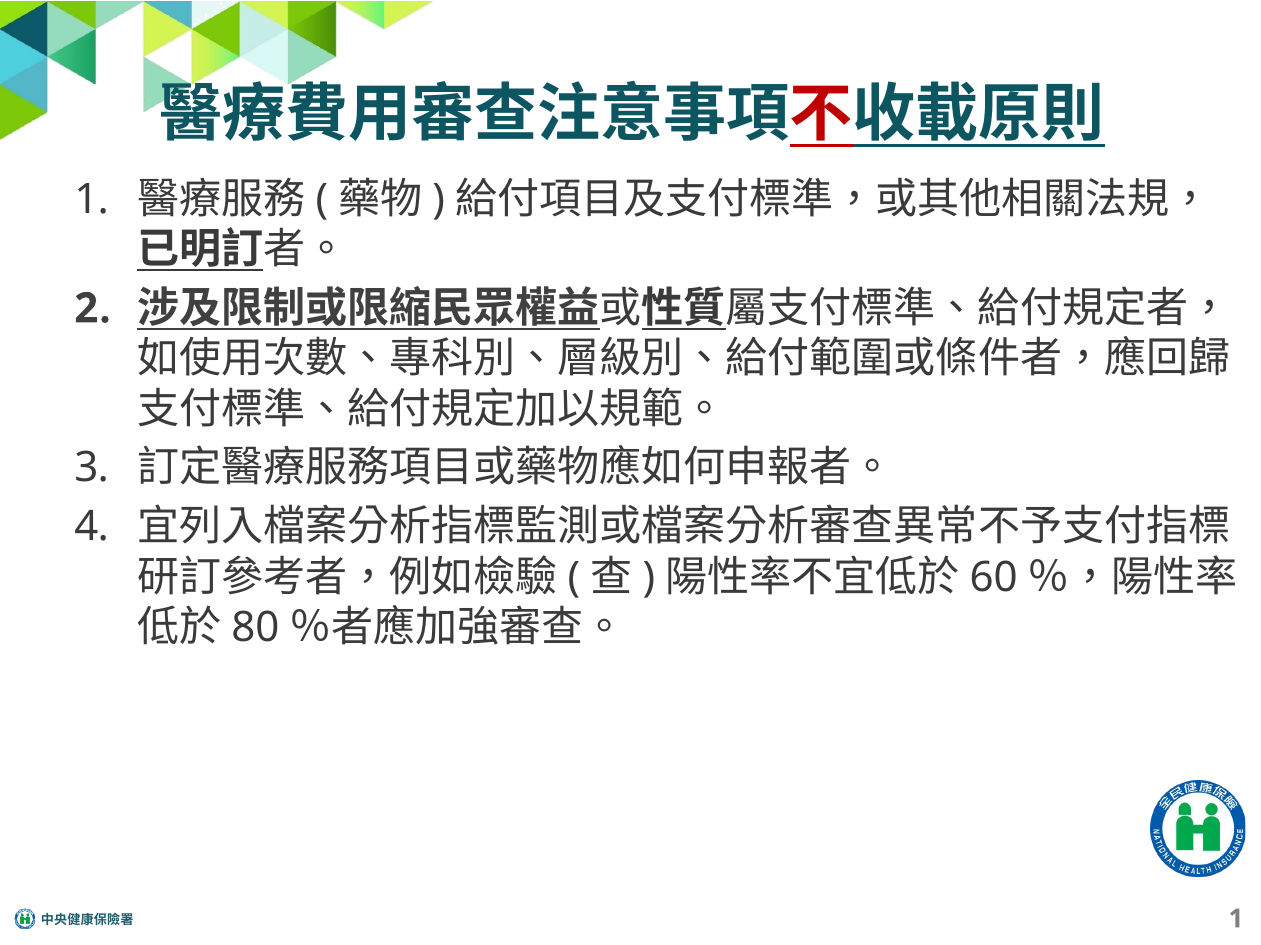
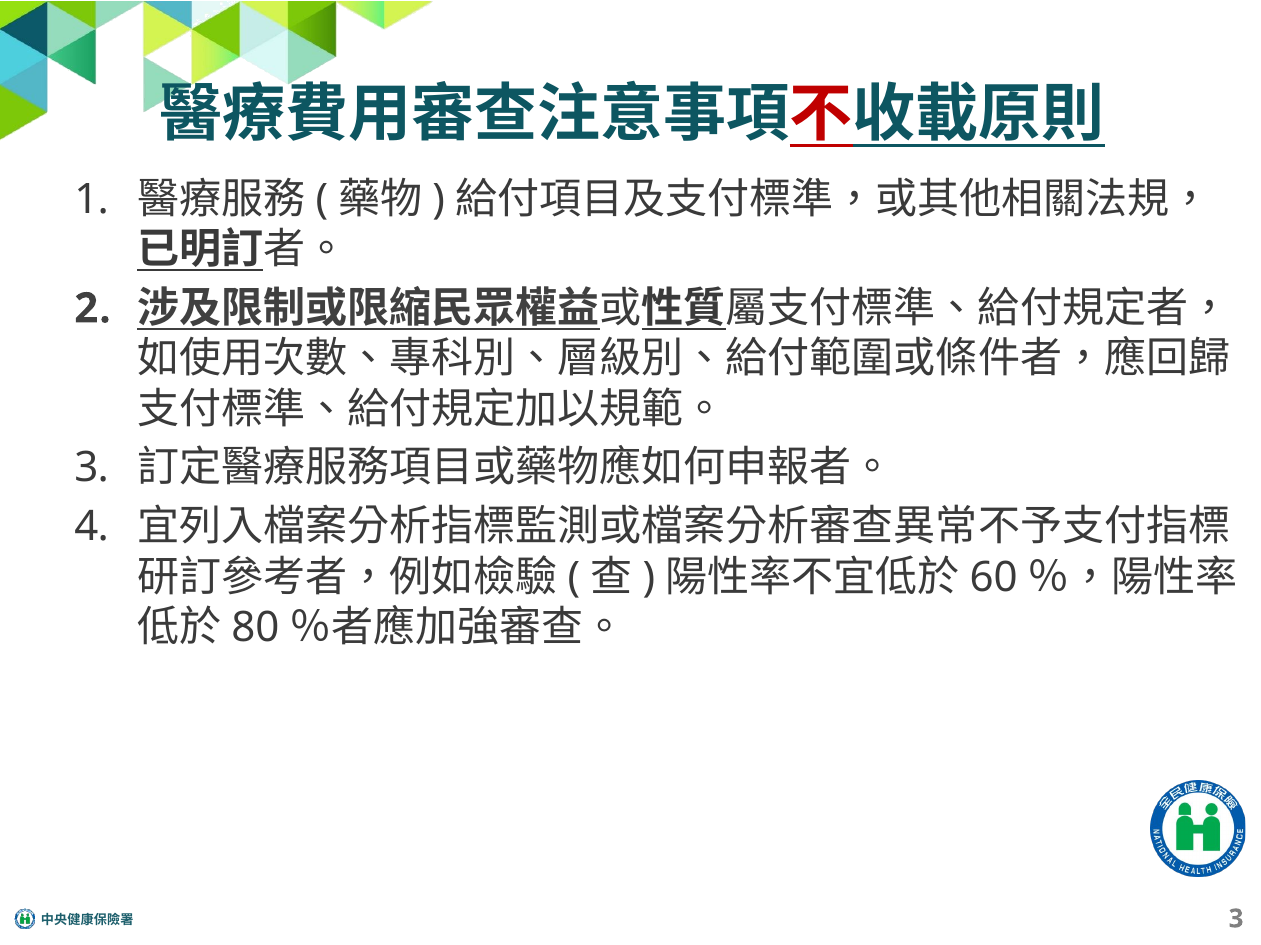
1 at (1236, 919): 1 -> 3
